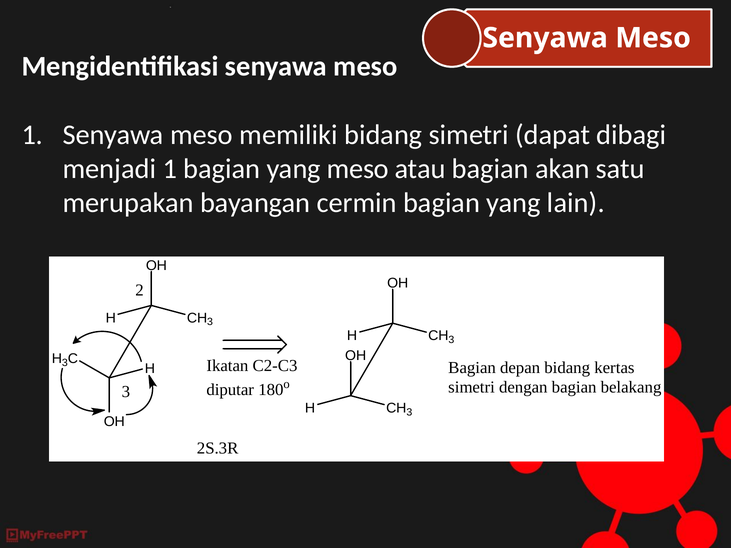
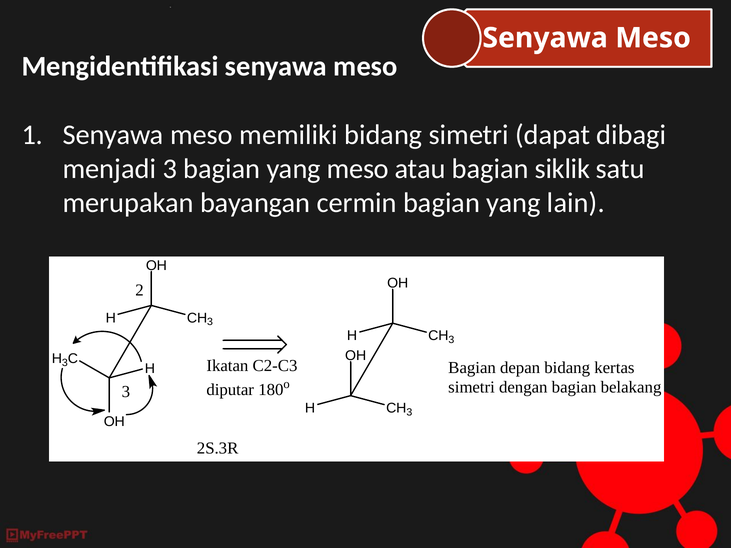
menjadi 1: 1 -> 3
akan: akan -> siklik
